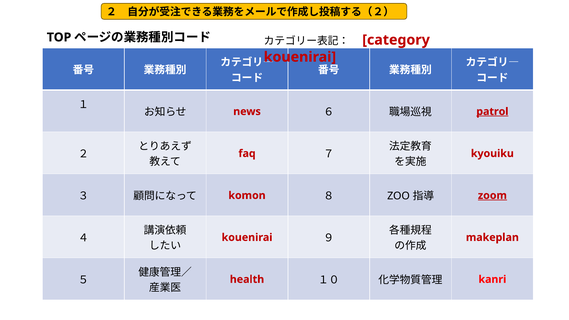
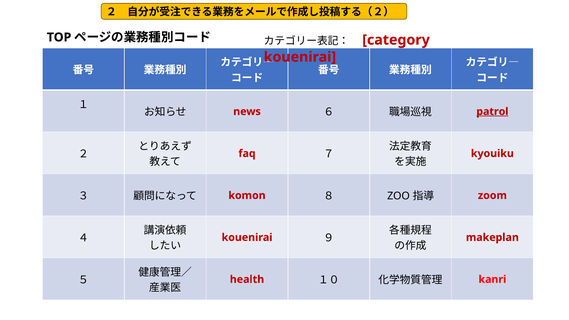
zoom underline: present -> none
